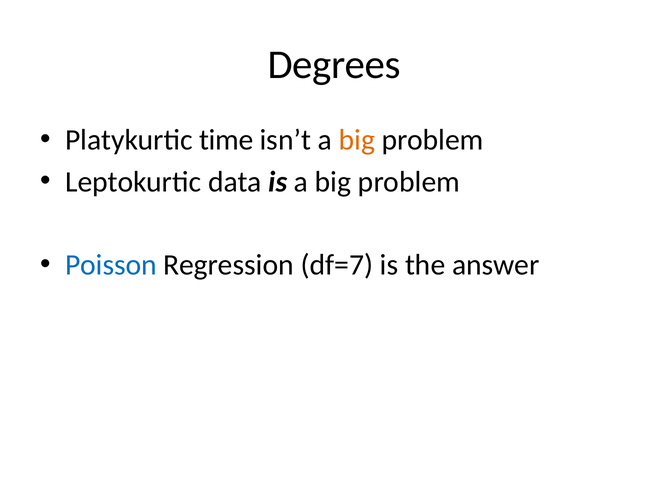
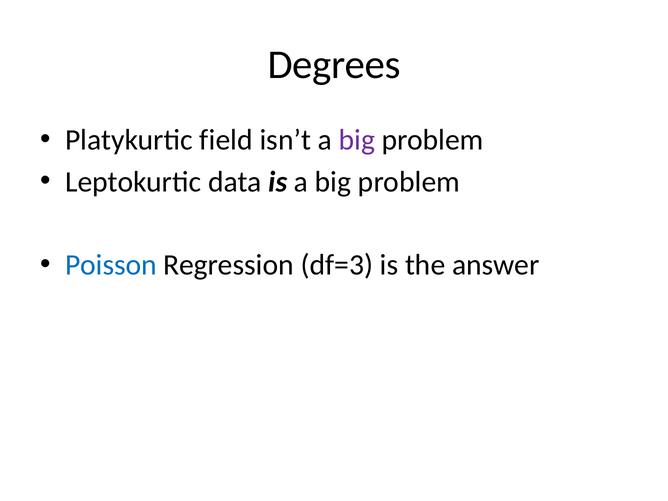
time: time -> field
big at (357, 140) colour: orange -> purple
df=7: df=7 -> df=3
